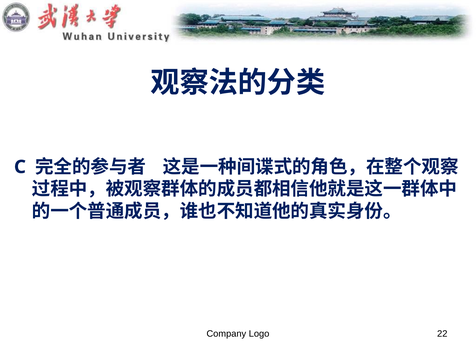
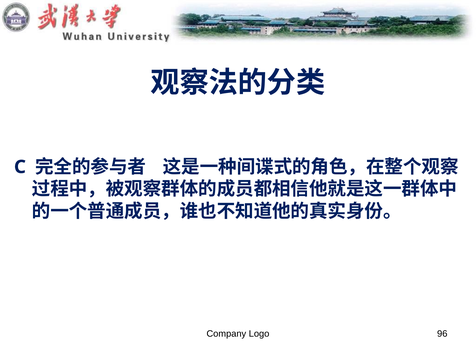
22: 22 -> 96
